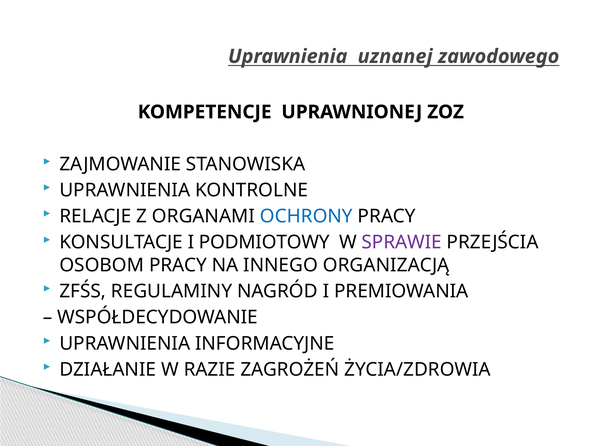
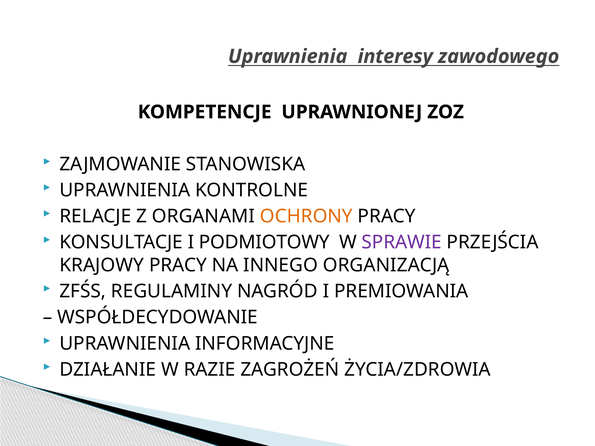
uznanej: uznanej -> interesy
OCHRONY colour: blue -> orange
OSOBOM: OSOBOM -> KRAJOWY
